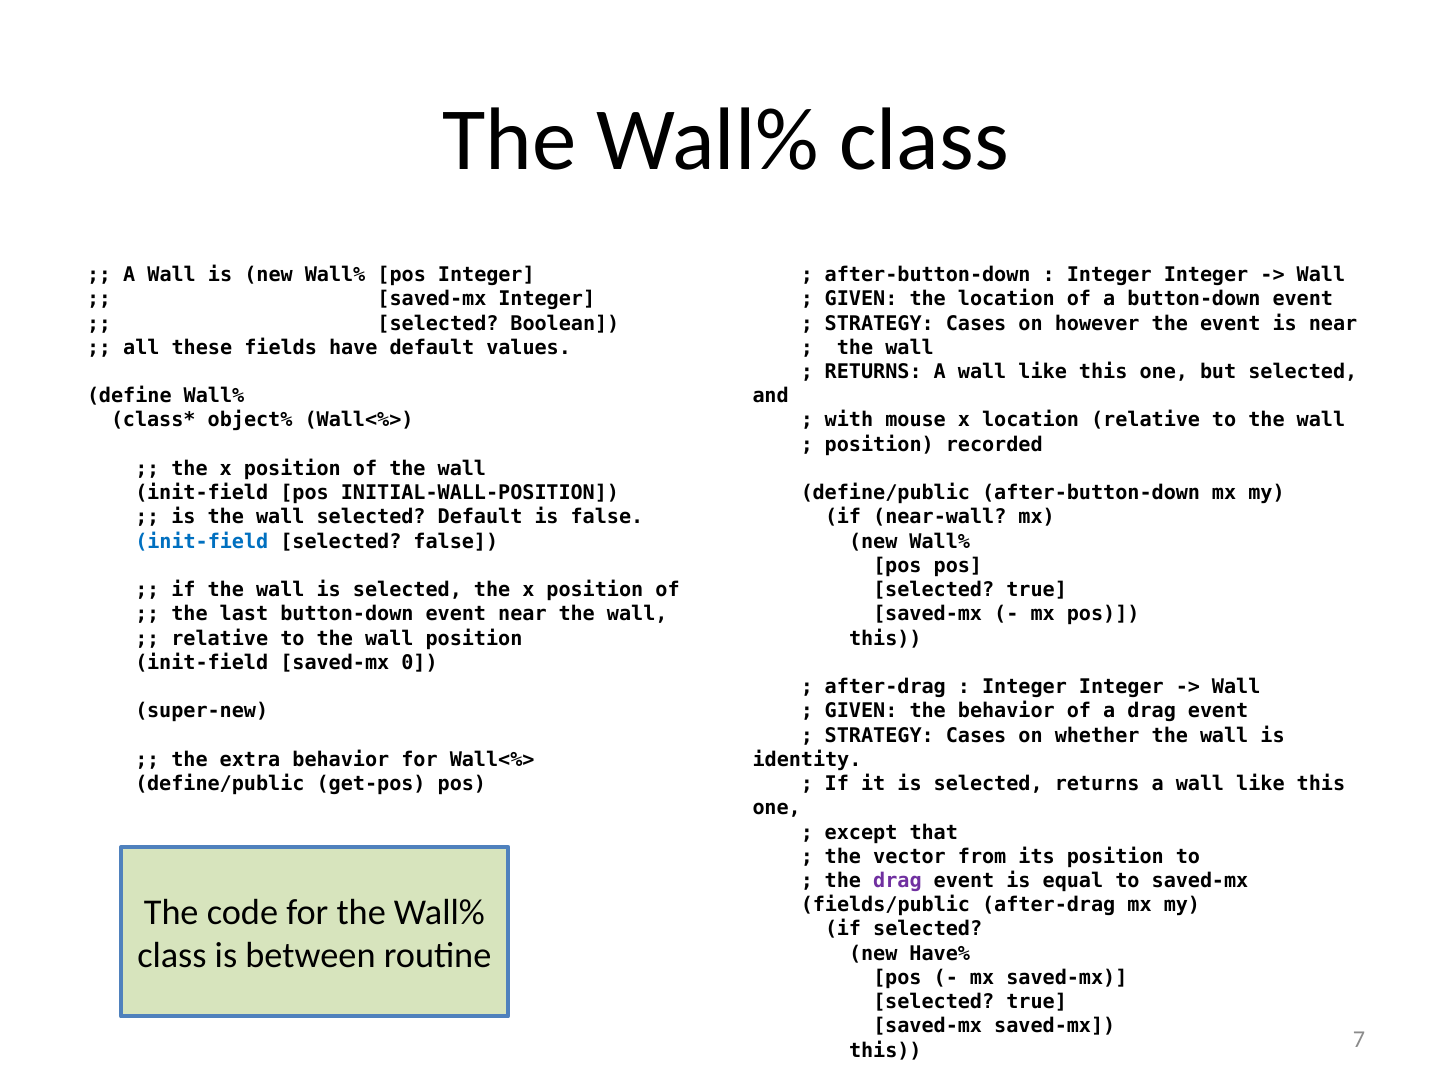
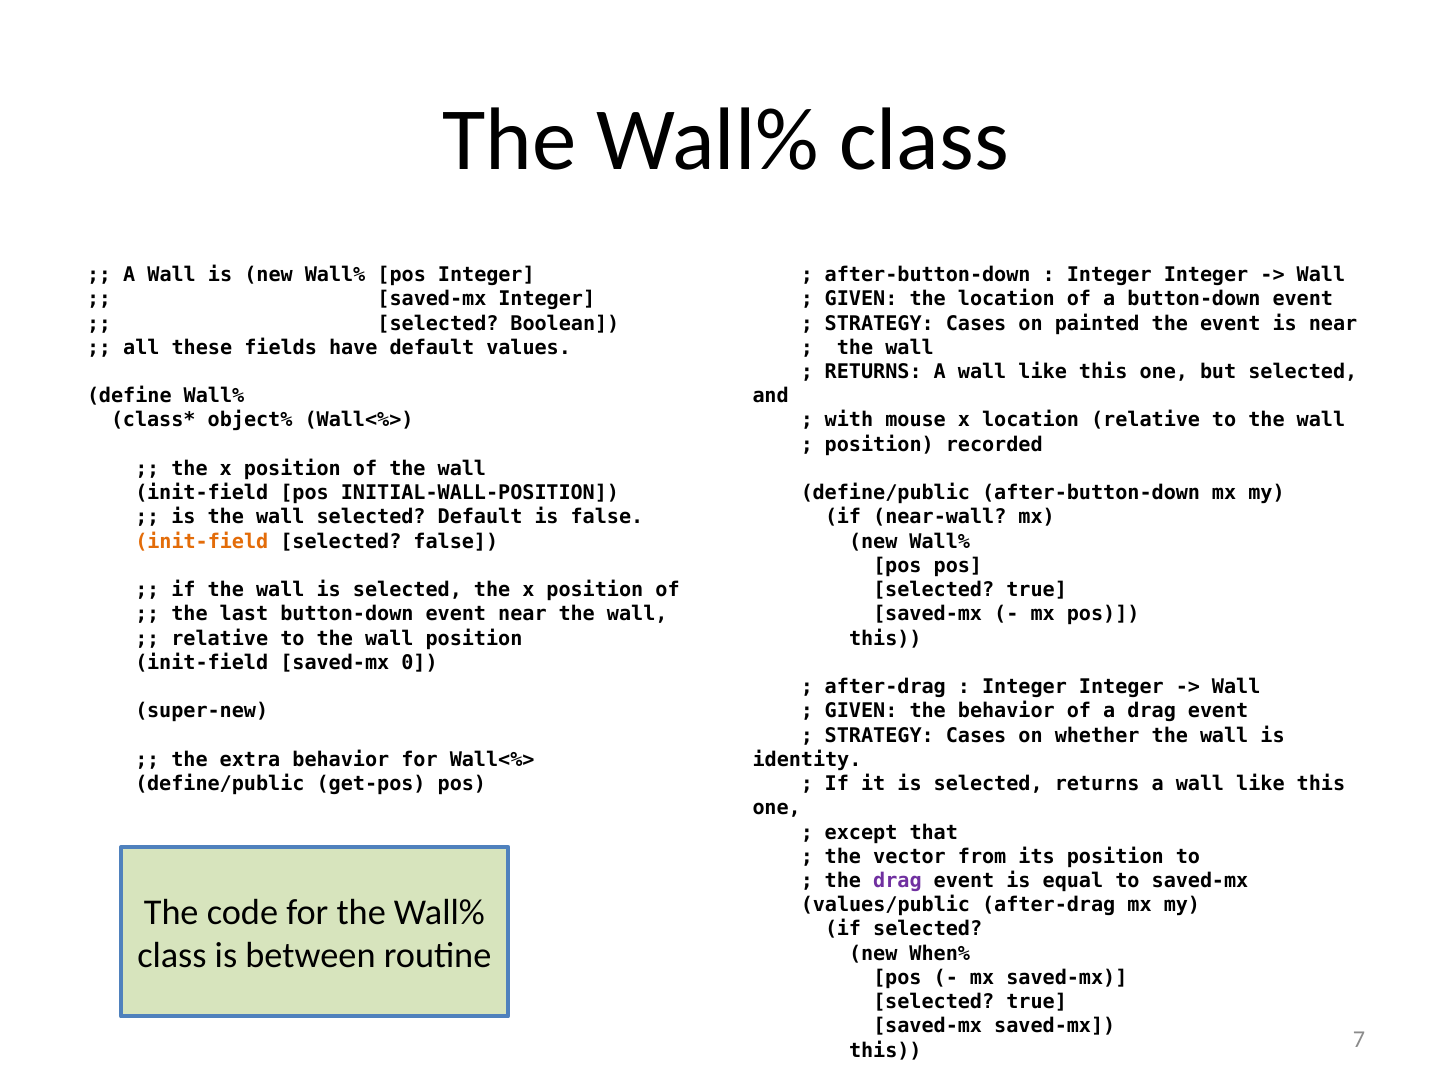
however: however -> painted
init-field at (202, 541) colour: blue -> orange
fields/public: fields/public -> values/public
Have%: Have% -> When%
